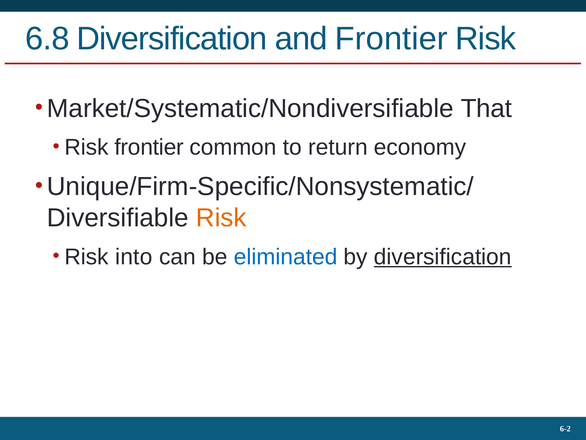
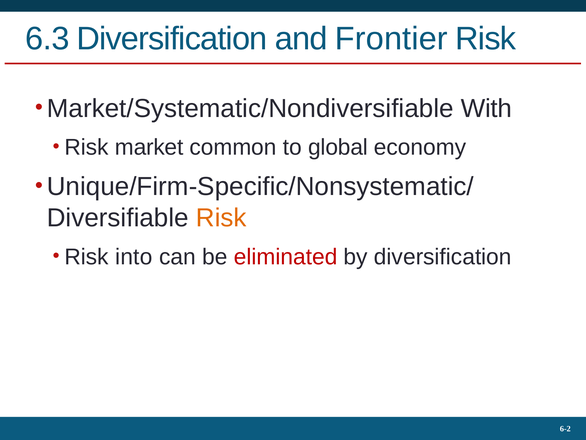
6.8: 6.8 -> 6.3
That: That -> With
Risk frontier: frontier -> market
return: return -> global
eliminated colour: blue -> red
diversification at (443, 257) underline: present -> none
